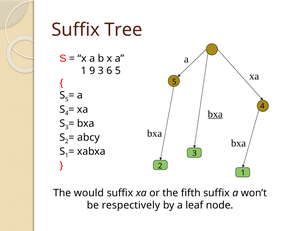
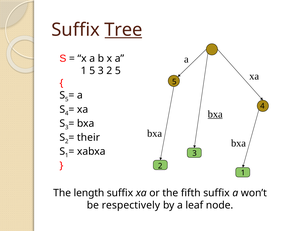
Tree underline: none -> present
1 9: 9 -> 5
6 at (109, 71): 6 -> 2
abcy: abcy -> their
would: would -> length
